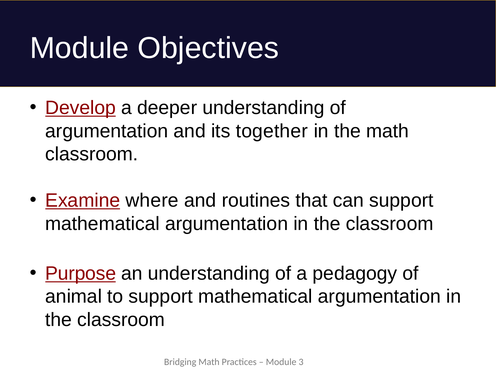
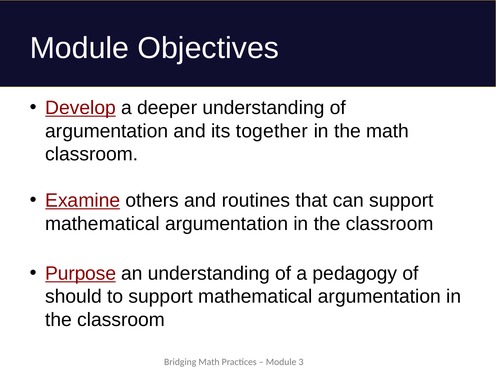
where: where -> others
animal: animal -> should
